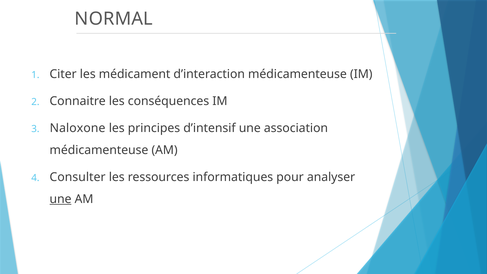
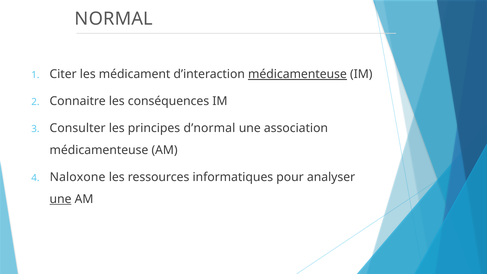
médicamenteuse at (297, 74) underline: none -> present
Naloxone: Naloxone -> Consulter
d’intensif: d’intensif -> d’normal
Consulter: Consulter -> Naloxone
